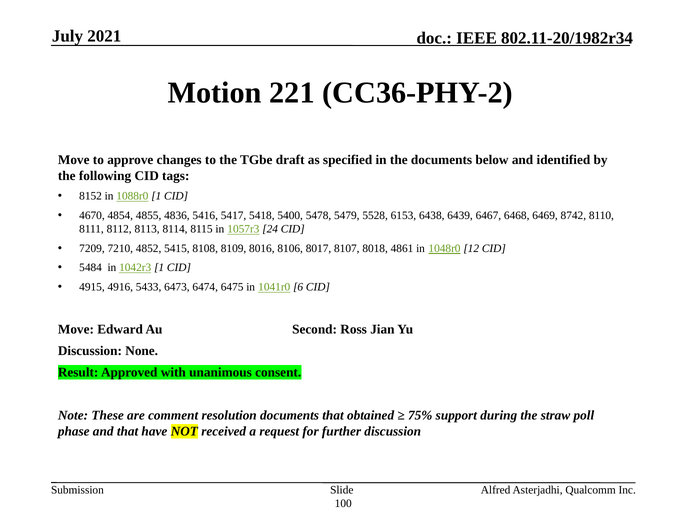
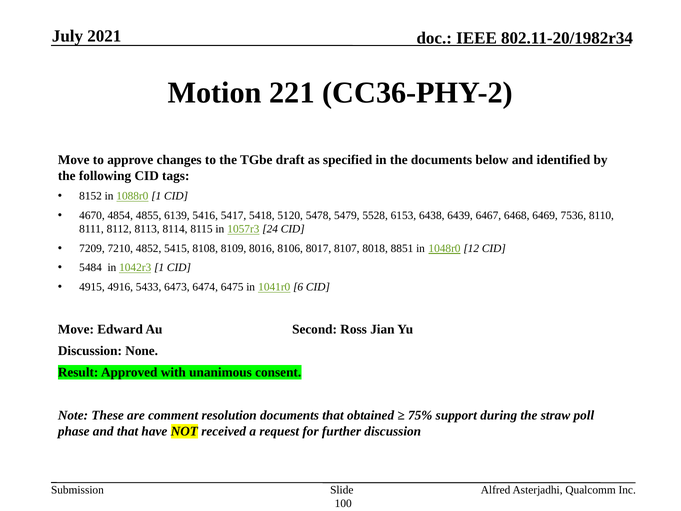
4836: 4836 -> 6139
5400: 5400 -> 5120
8742: 8742 -> 7536
4861: 4861 -> 8851
